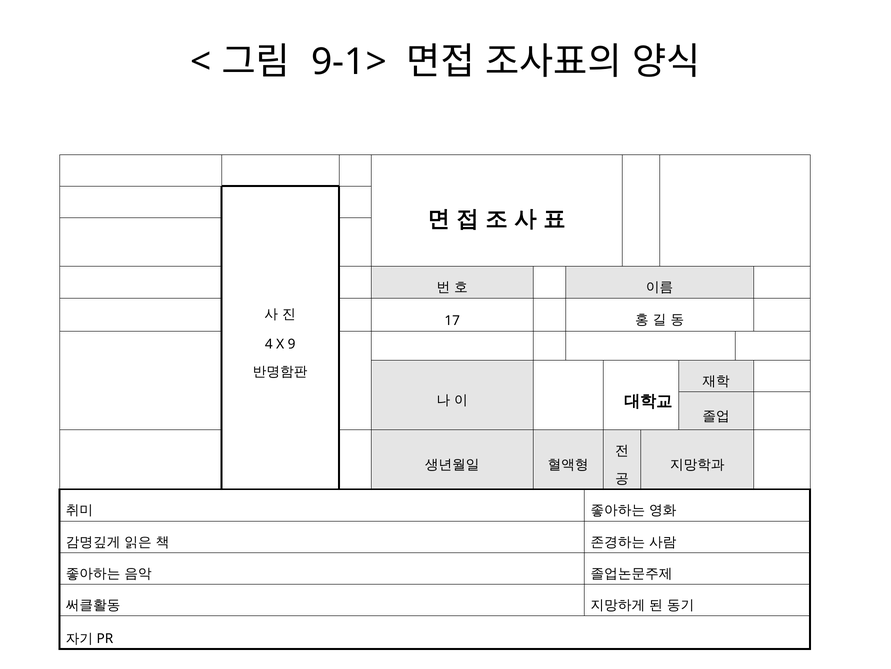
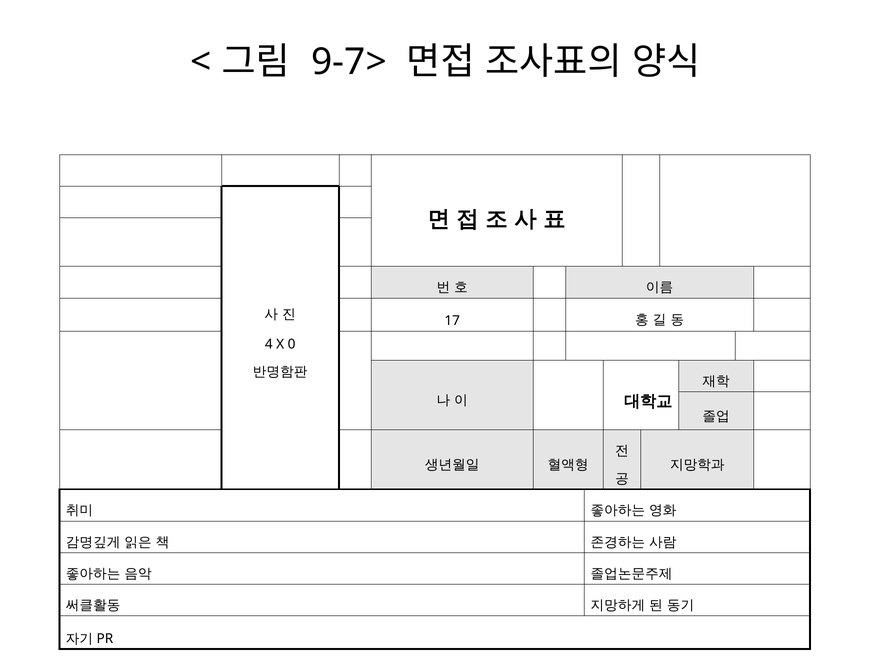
9-1>: 9-1> -> 9-7>
9: 9 -> 0
